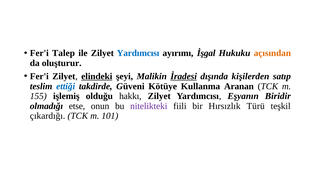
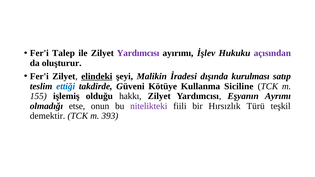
Yardımcısı at (138, 53) colour: blue -> purple
İşgal: İşgal -> İşlev
açısından colour: orange -> purple
İradesi underline: present -> none
kişilerden: kişilerden -> kurulması
Aranan: Aranan -> Siciline
Biridir: Biridir -> Ayrımı
çıkardığı: çıkardığı -> demektir
101: 101 -> 393
